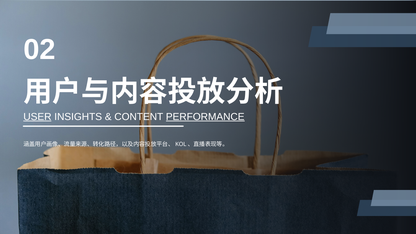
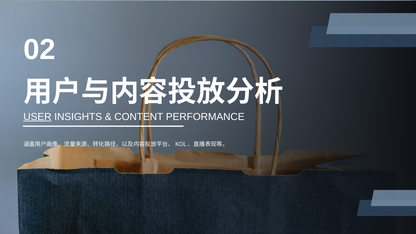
PERFORMANCE underline: present -> none
